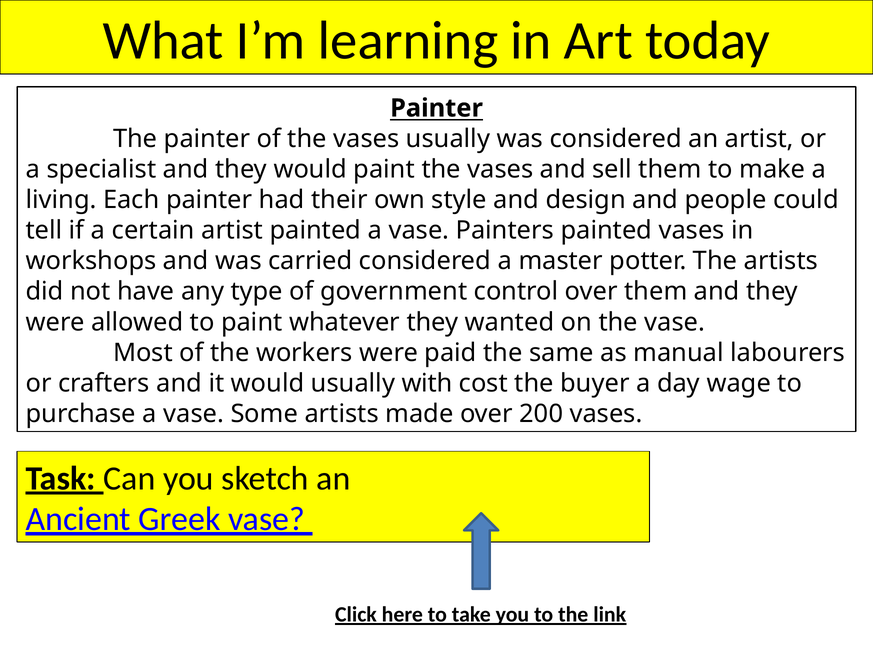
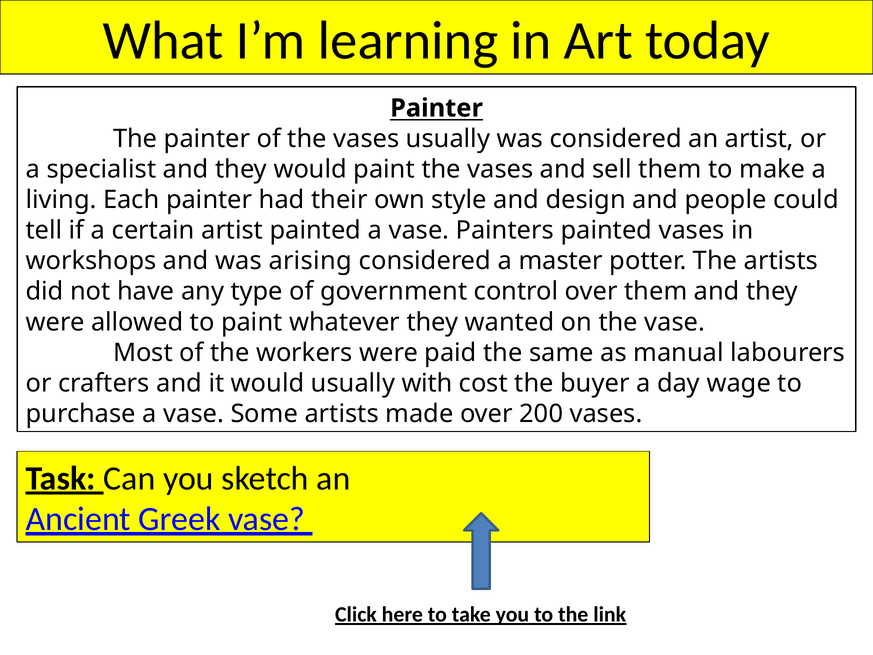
carried: carried -> arising
